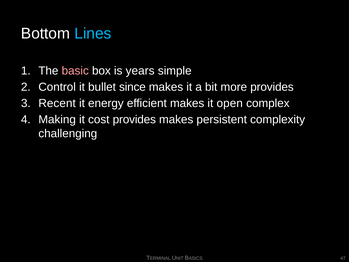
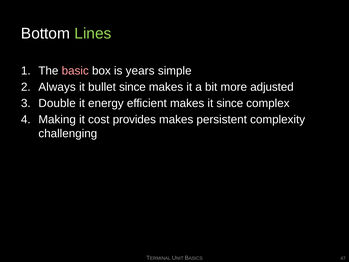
Lines colour: light blue -> light green
Control: Control -> Always
more provides: provides -> adjusted
Recent: Recent -> Double
it open: open -> since
